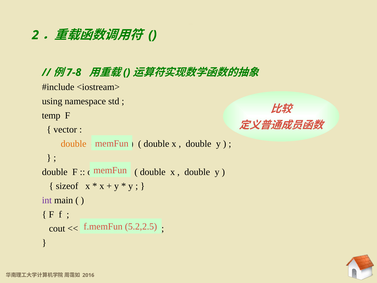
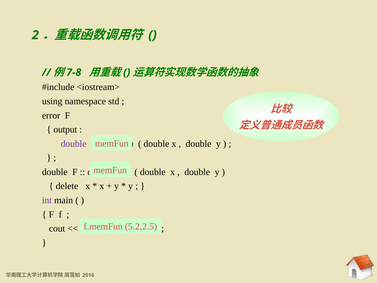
temp: temp -> error
vector: vector -> output
double at (74, 144) colour: orange -> purple
sizeof: sizeof -> delete
